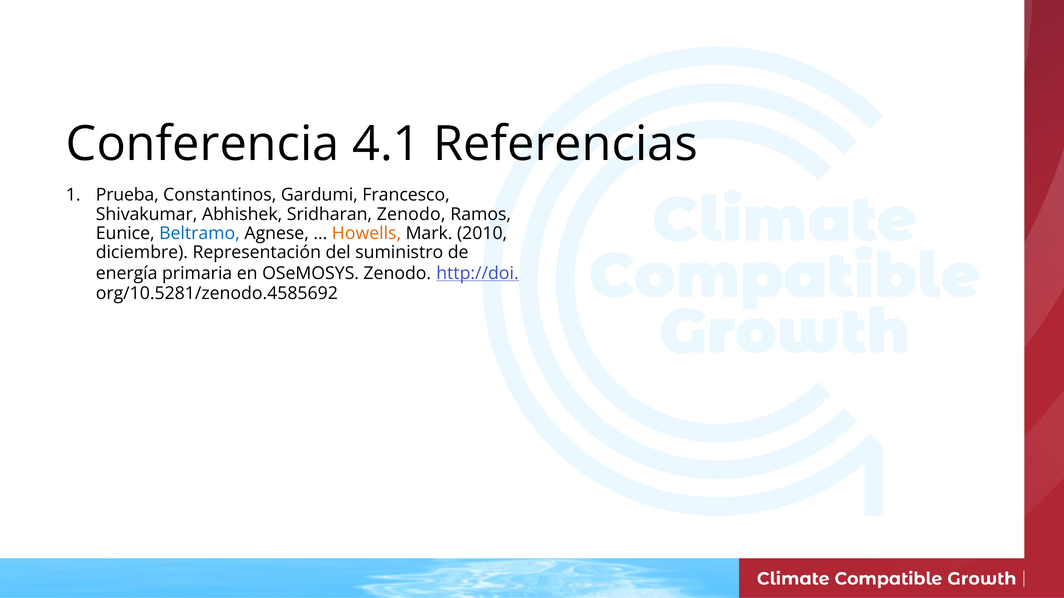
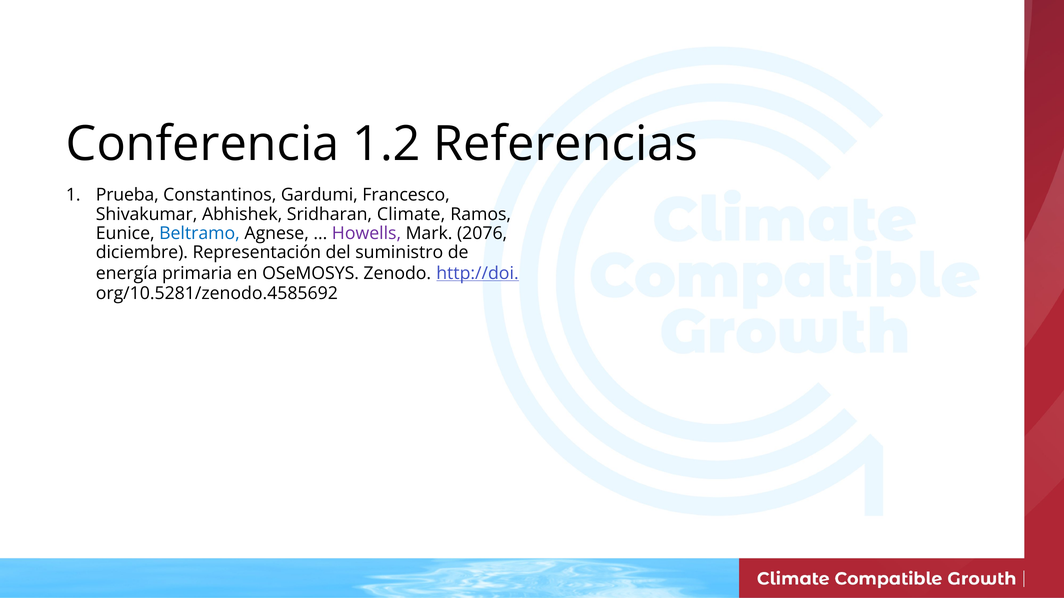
4.1: 4.1 -> 1.2
Sridharan Zenodo: Zenodo -> Climate
Howells colour: orange -> purple
2010: 2010 -> 2076
